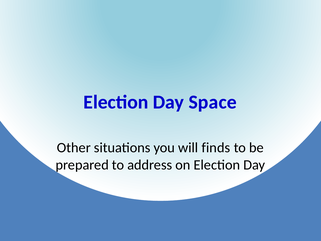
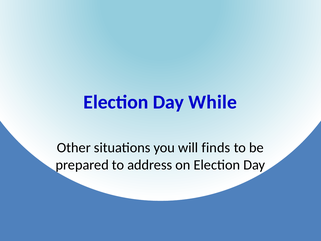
Space: Space -> While
